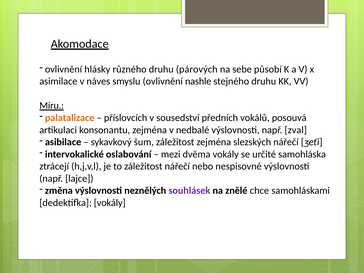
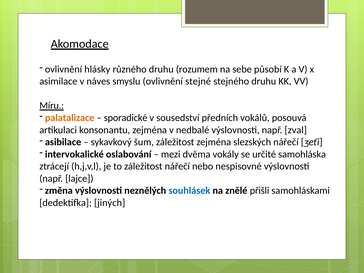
párových: párových -> rozumem
nashle: nashle -> stejné
příslovcích: příslovcích -> sporadické
souhlásek colour: purple -> blue
chce: chce -> přišli
dedektifka vokály: vokály -> jiných
